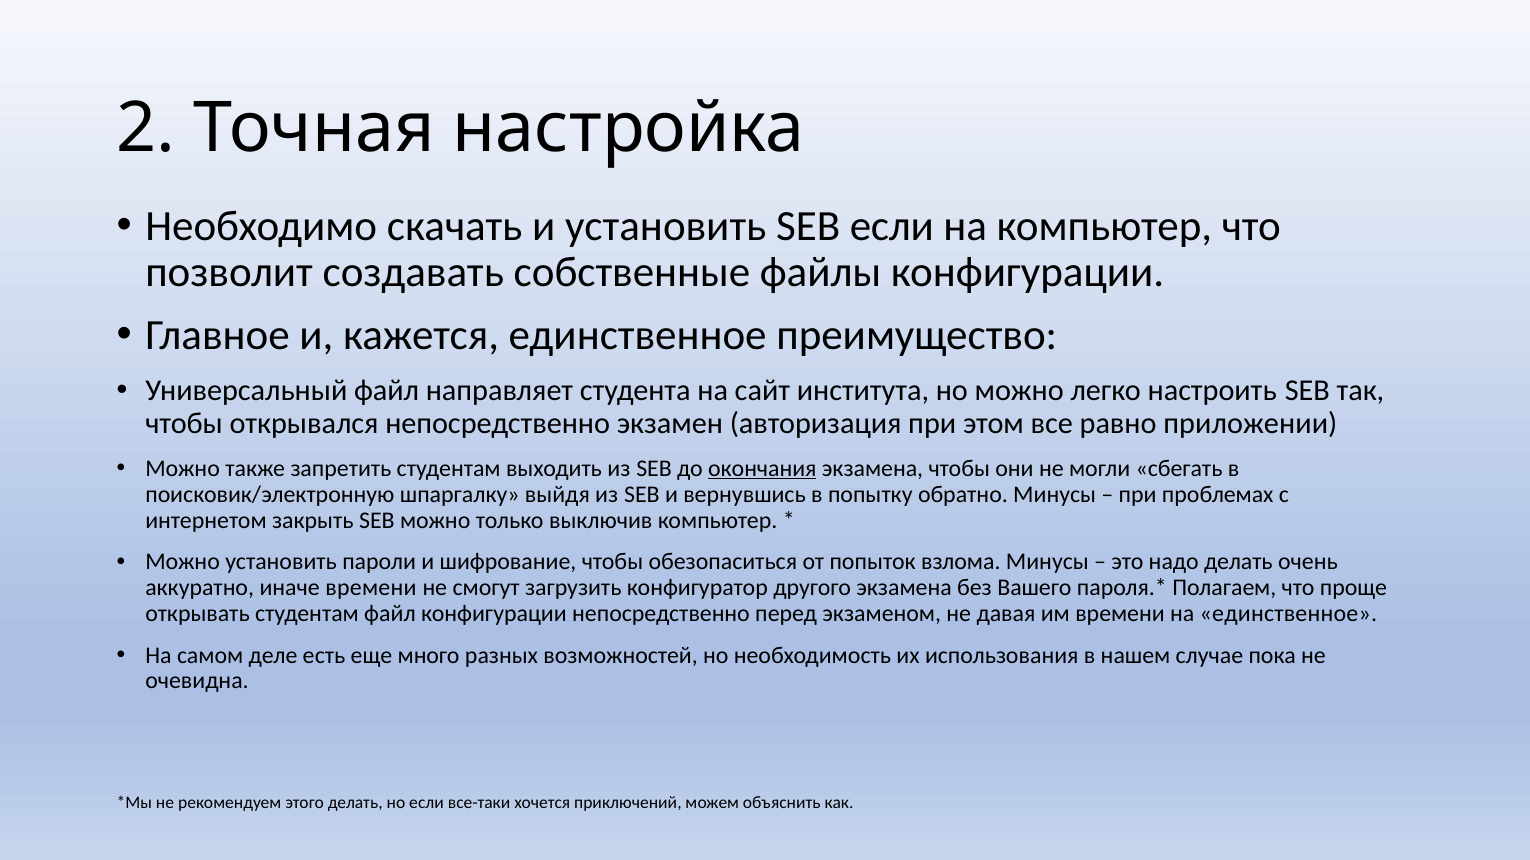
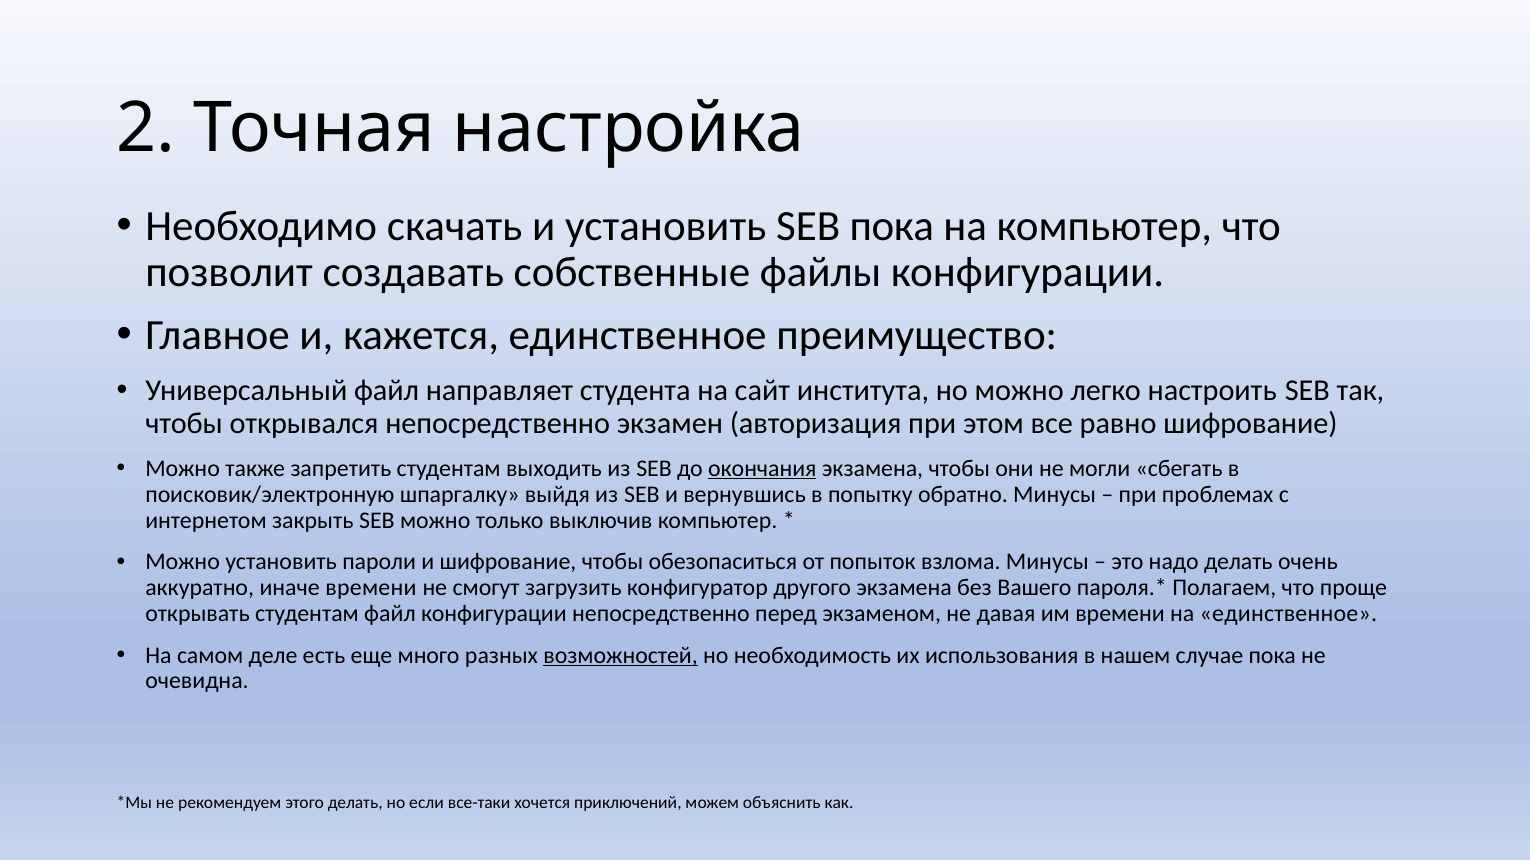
SEB если: если -> пока
равно приложении: приложении -> шифрование
возможностей underline: none -> present
